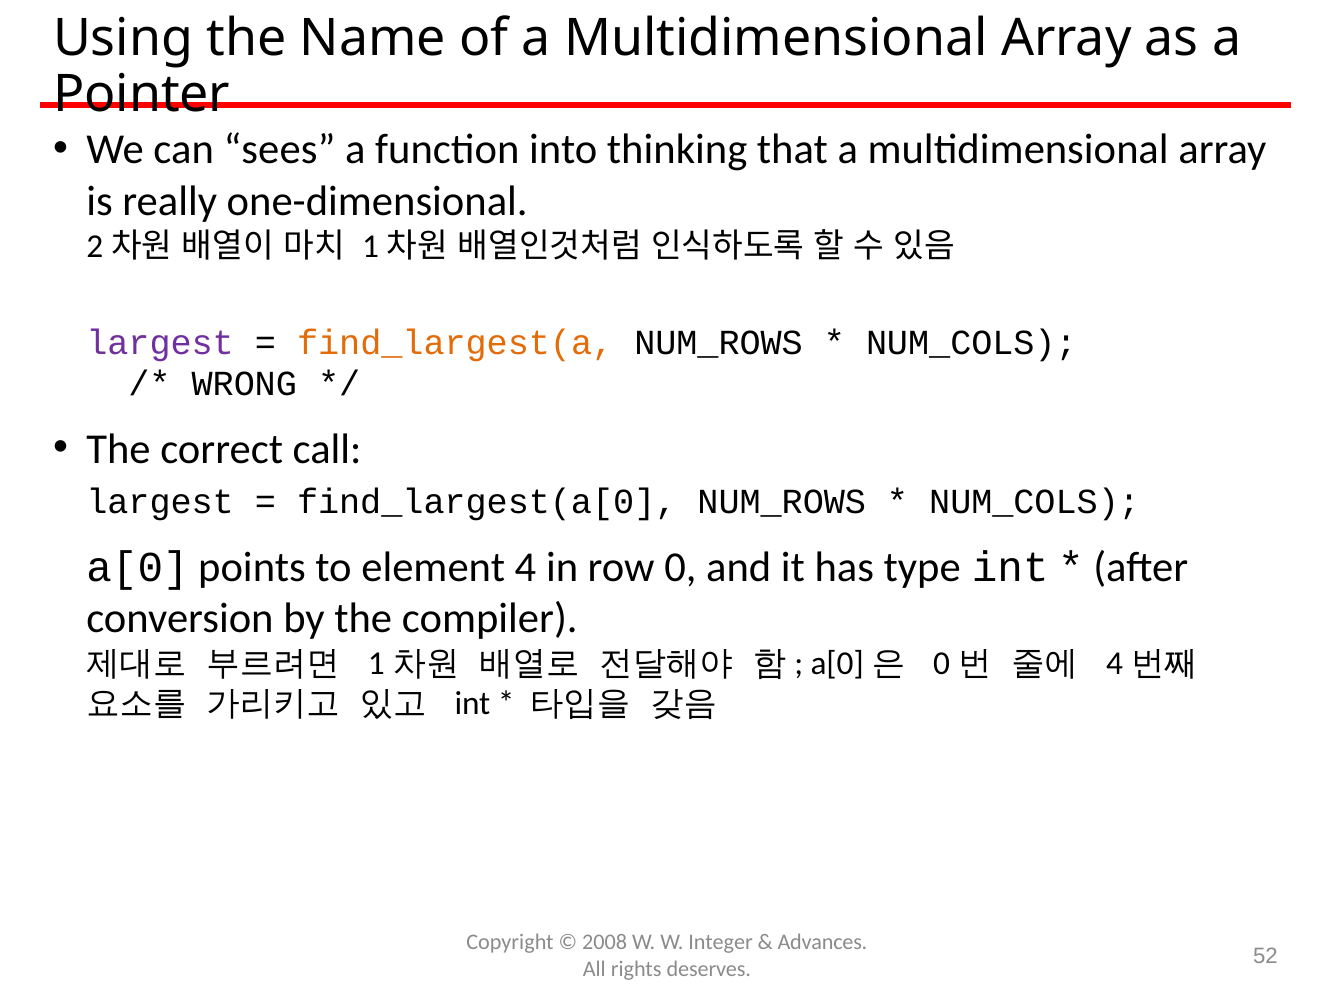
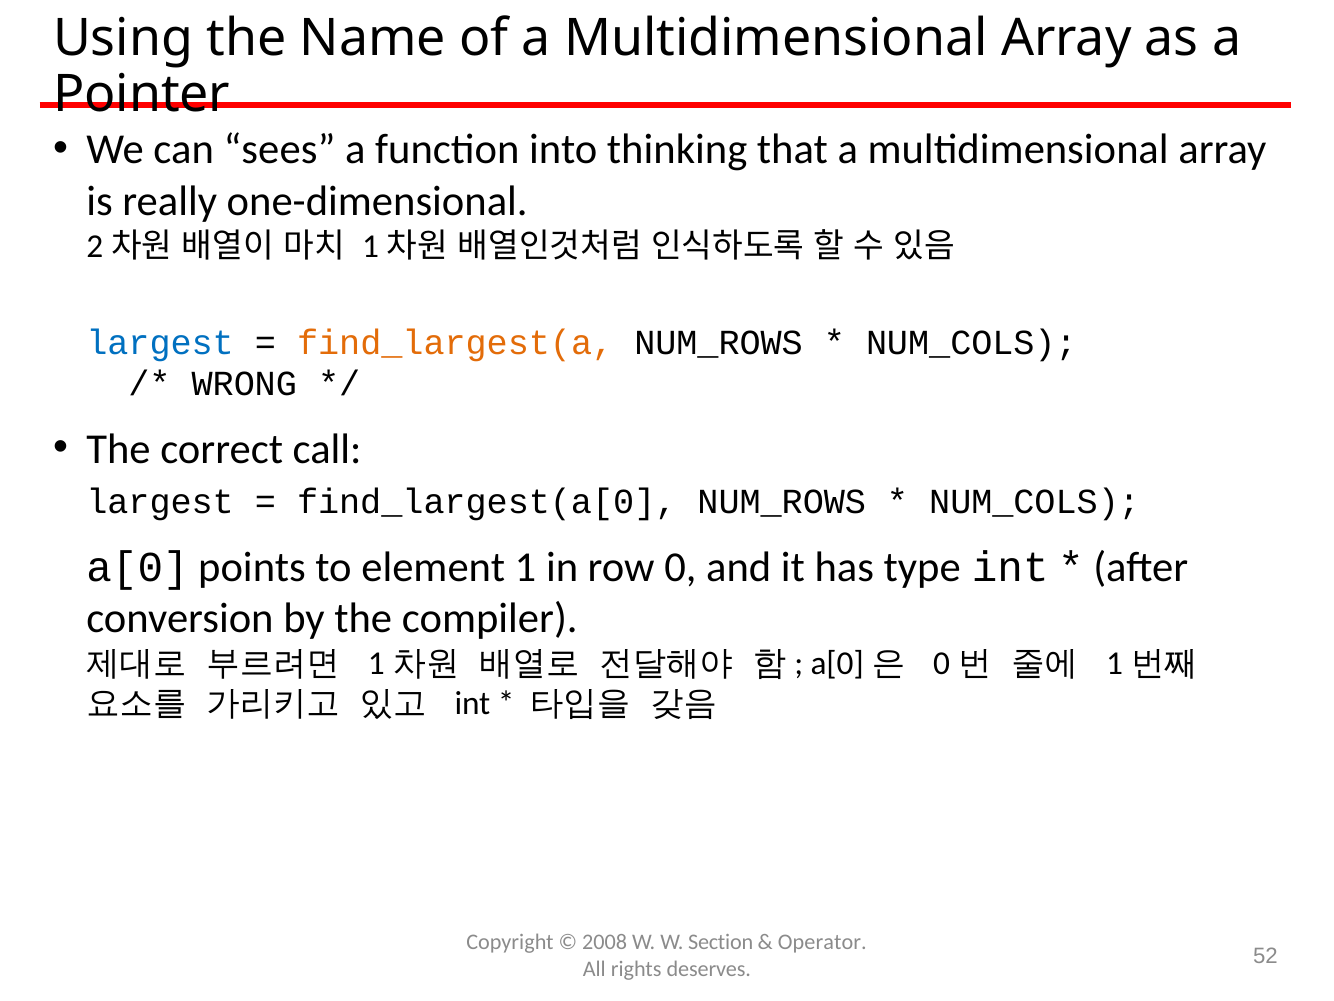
largest at (160, 342) colour: purple -> blue
element 4: 4 -> 1
4 at (1115, 663): 4 -> 1
Integer: Integer -> Section
Advances: Advances -> Operator
